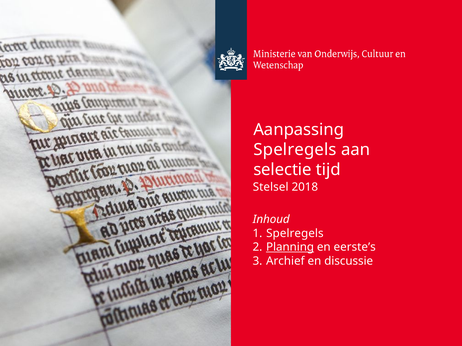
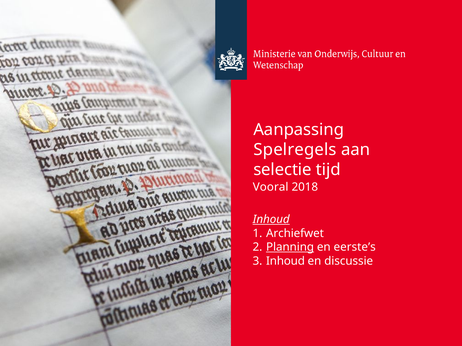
Stelsel: Stelsel -> Vooral
Inhoud at (271, 220) underline: none -> present
Spelregels at (295, 234): Spelregels -> Archiefwet
Archief at (285, 261): Archief -> Inhoud
